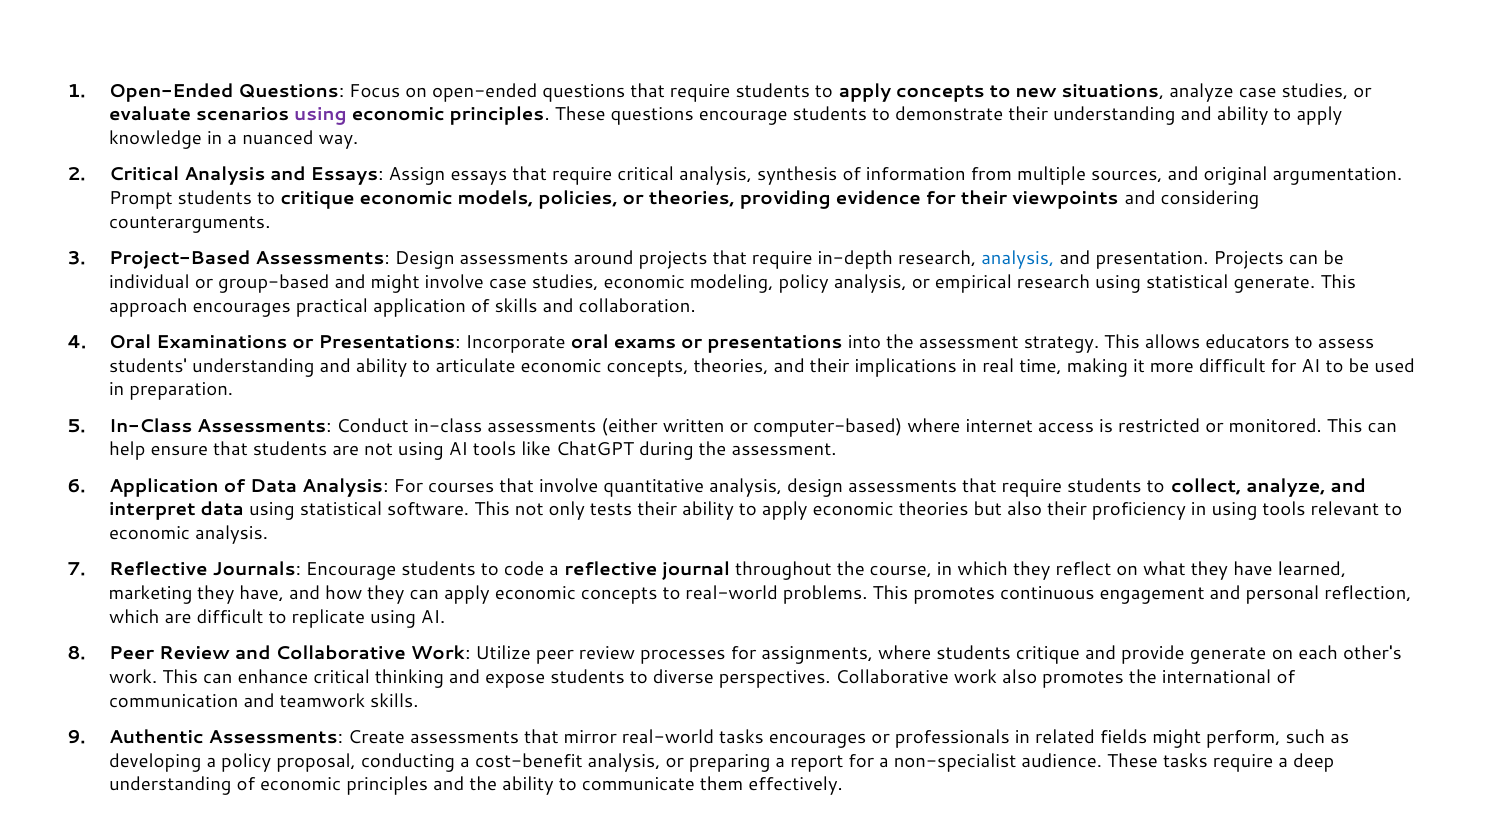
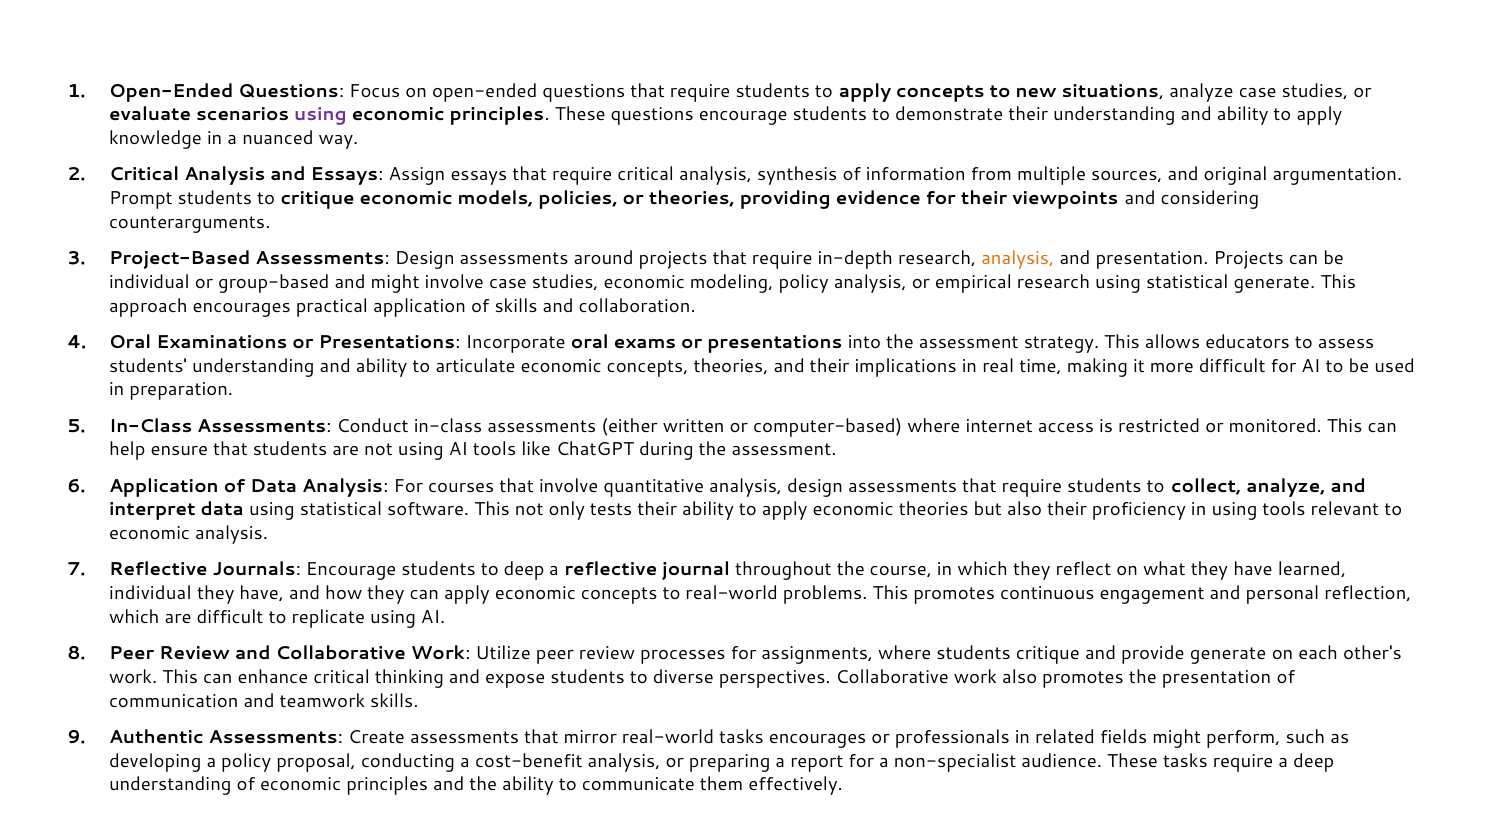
analysis at (1018, 259) colour: blue -> orange
to code: code -> deep
marketing at (151, 594): marketing -> individual
the international: international -> presentation
